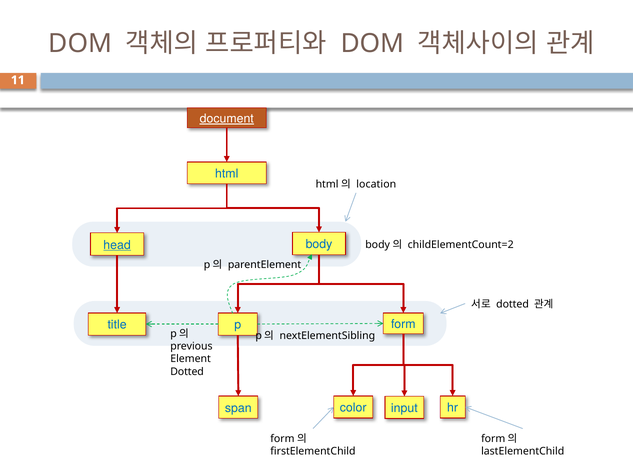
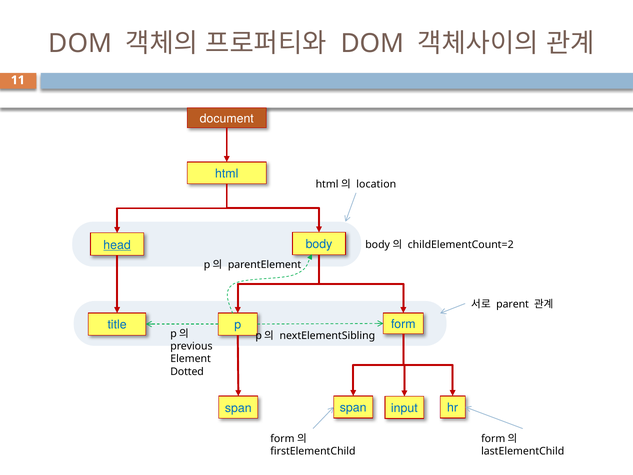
document underline: present -> none
dotted at (513, 304): dotted -> parent
span color: color -> span
